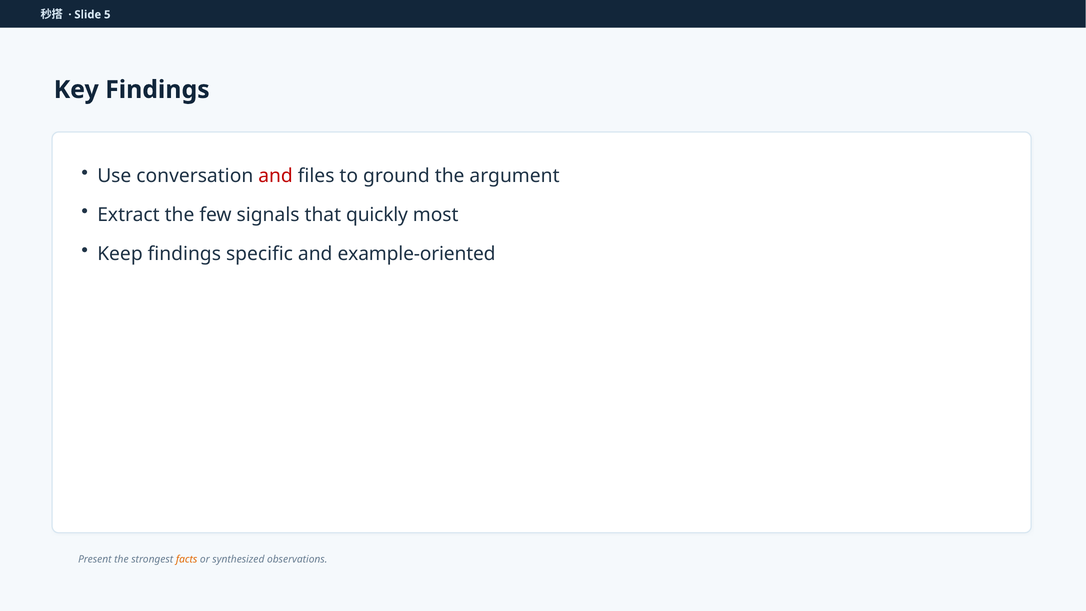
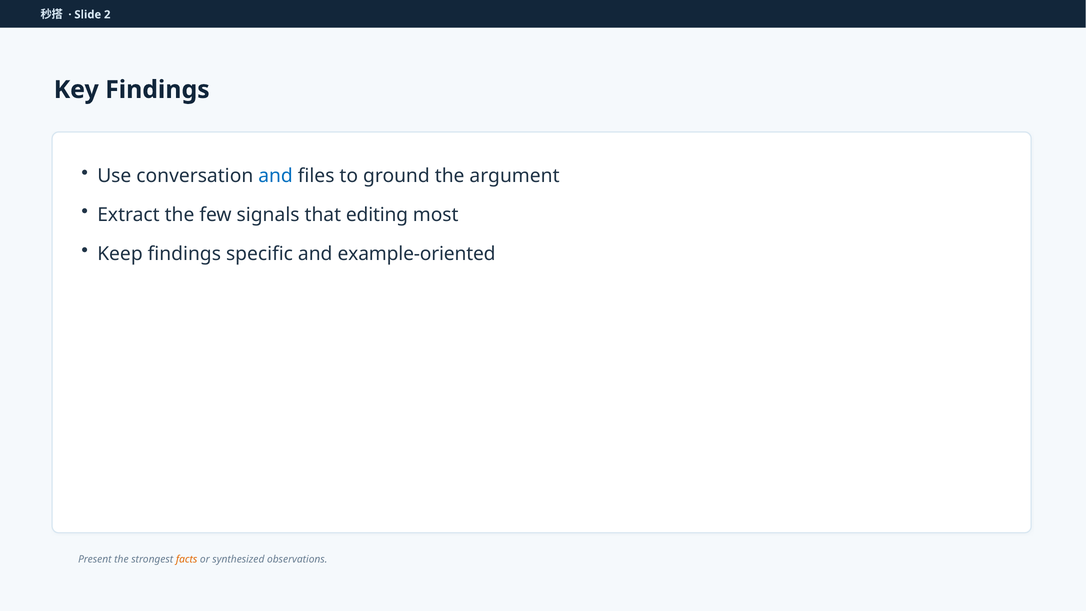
5: 5 -> 2
and at (276, 176) colour: red -> blue
quickly: quickly -> editing
